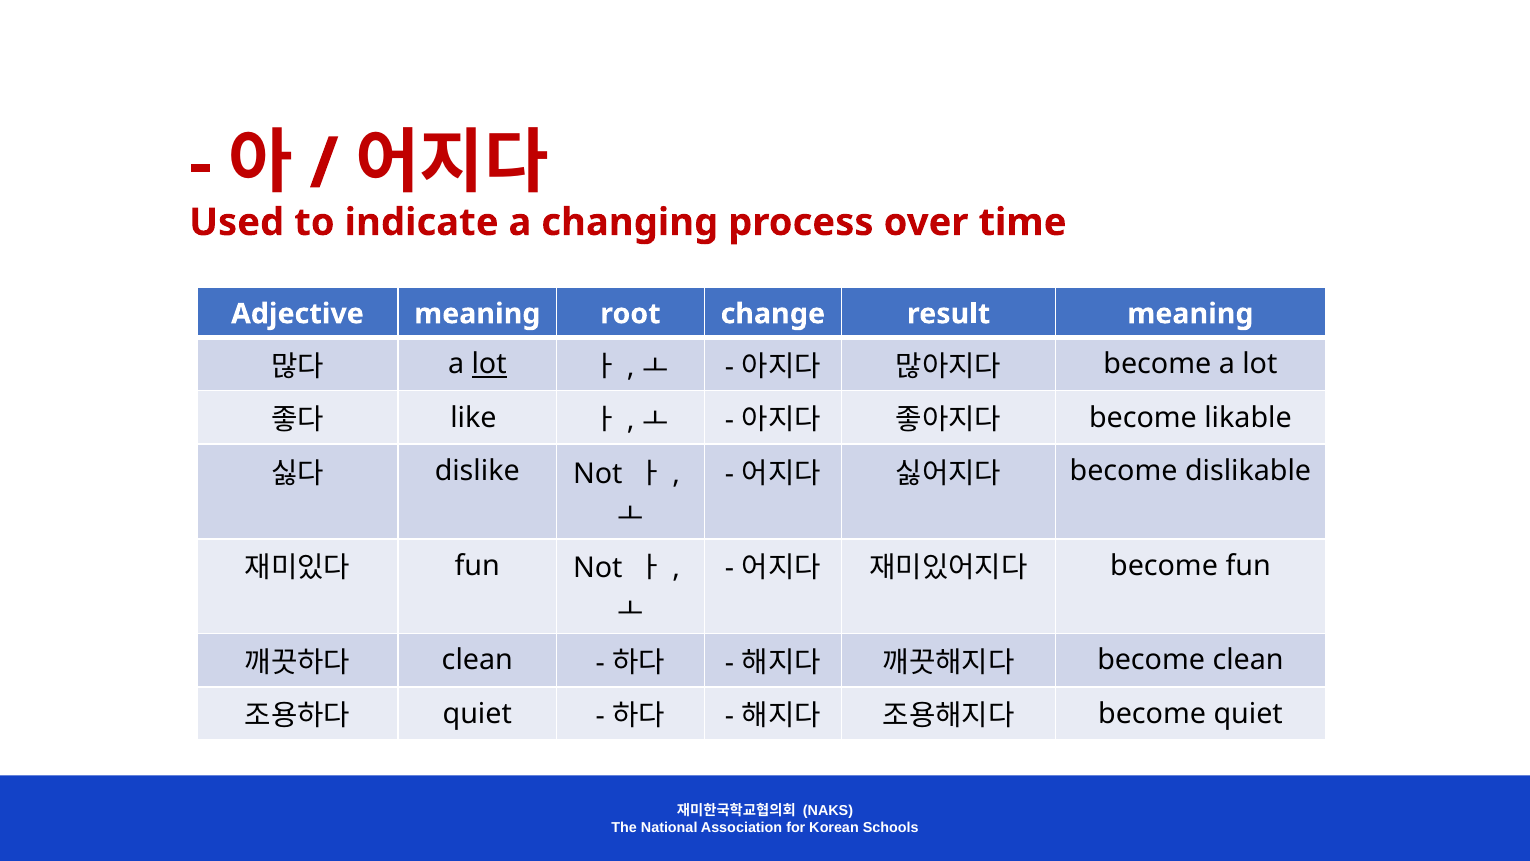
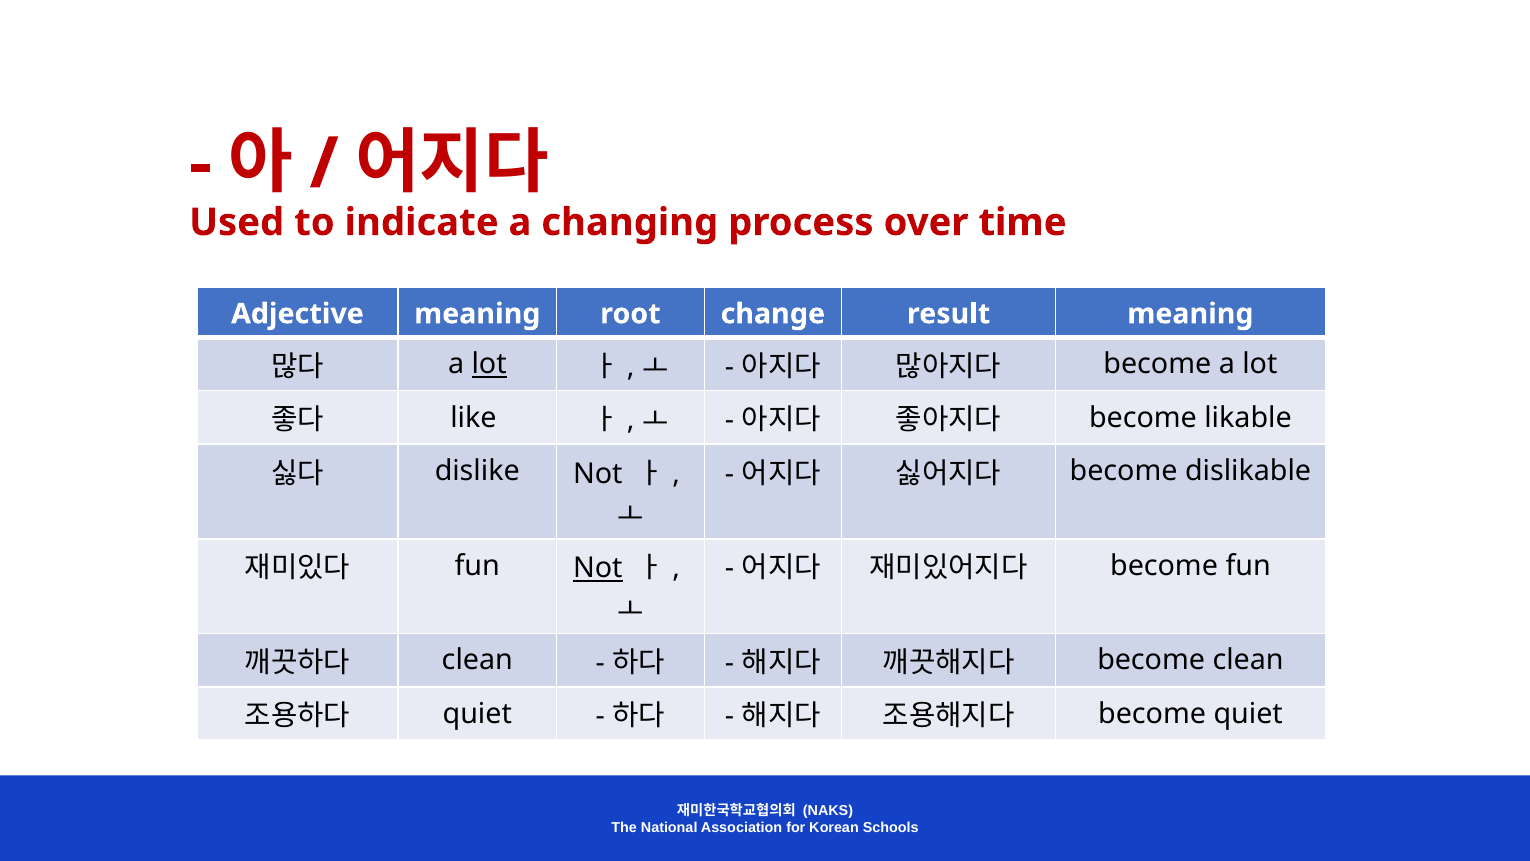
Not at (598, 568) underline: none -> present
